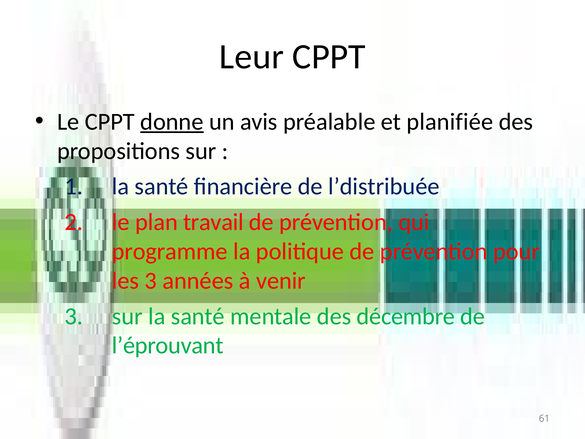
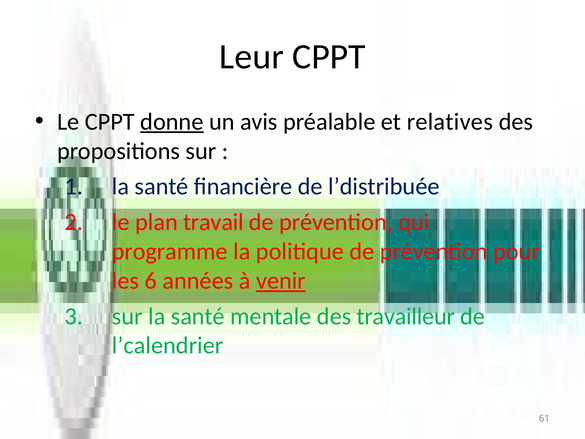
planifiée: planifiée -> relatives
les 3: 3 -> 6
venir underline: none -> present
décembre: décembre -> travailleur
l’éprouvant: l’éprouvant -> l’calendrier
